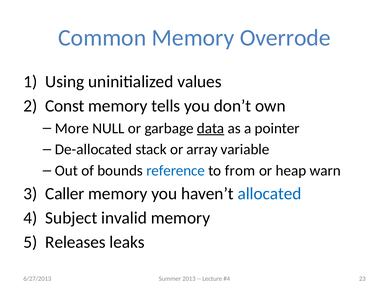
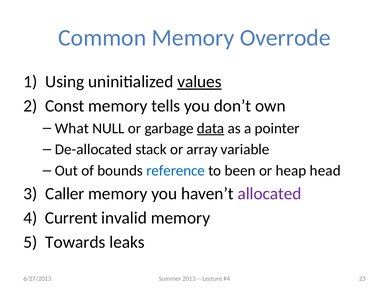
values underline: none -> present
More: More -> What
from: from -> been
warn: warn -> head
allocated colour: blue -> purple
Subject: Subject -> Current
Releases: Releases -> Towards
